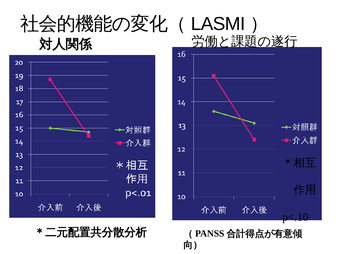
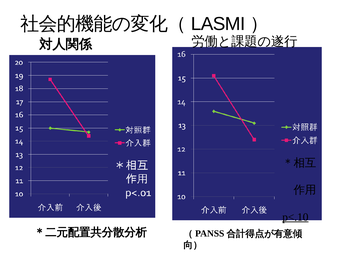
p<.10 underline: none -> present
